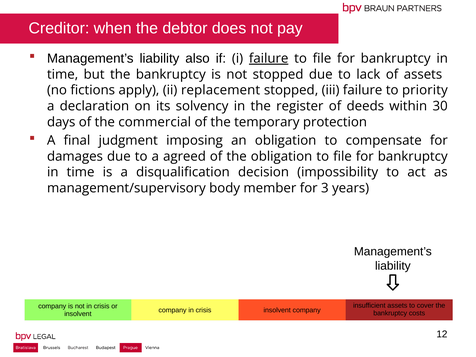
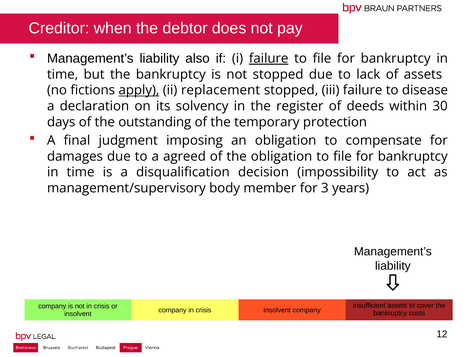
apply underline: none -> present
priority: priority -> disease
commercial: commercial -> outstanding
